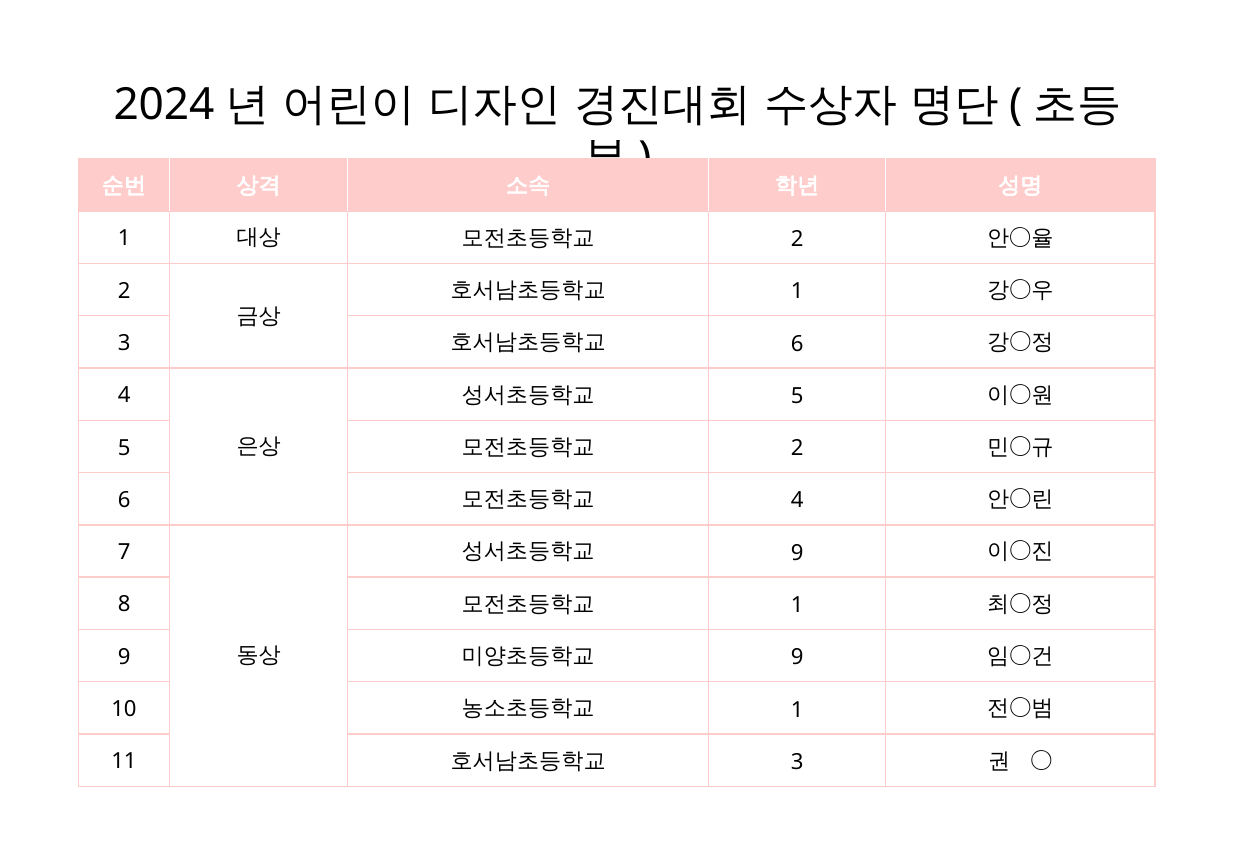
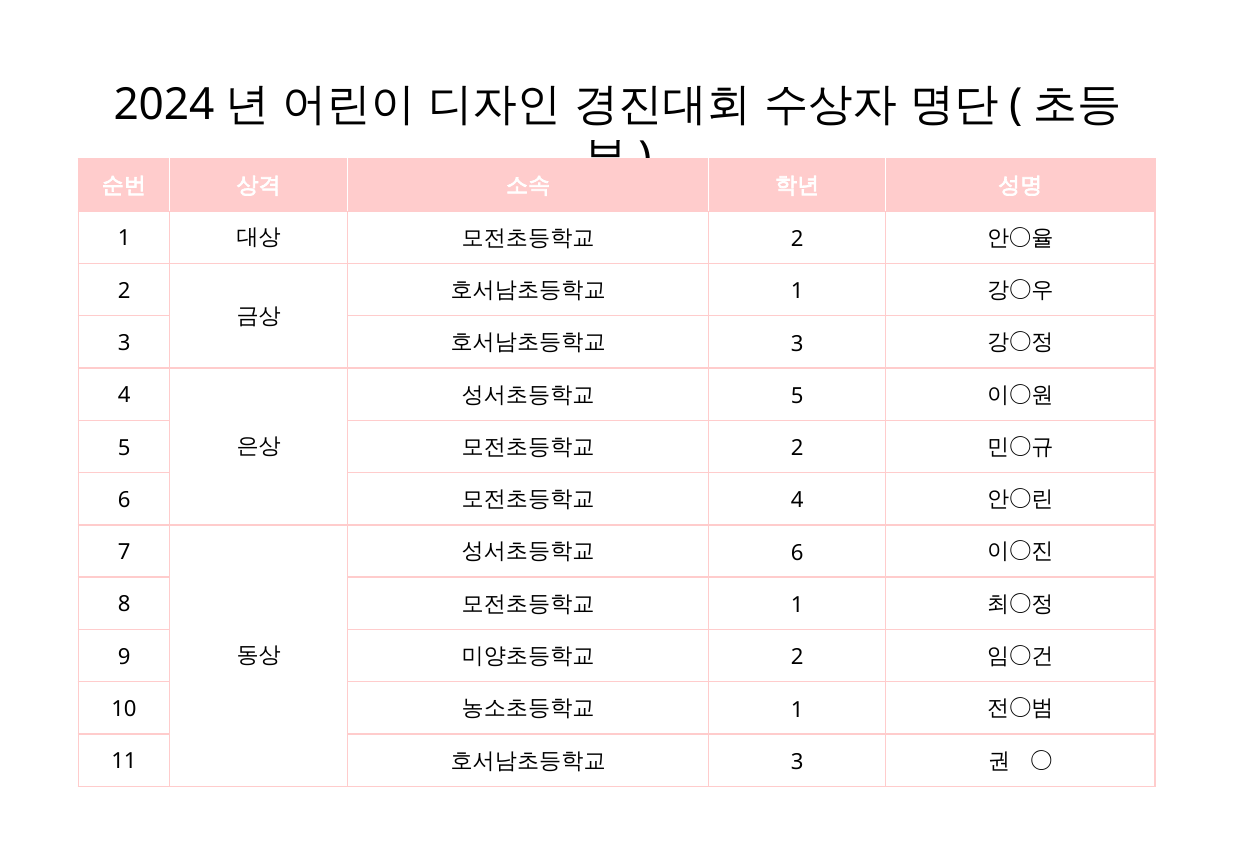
6 at (797, 344): 6 -> 3
9 at (797, 553): 9 -> 6
9 at (797, 657): 9 -> 2
